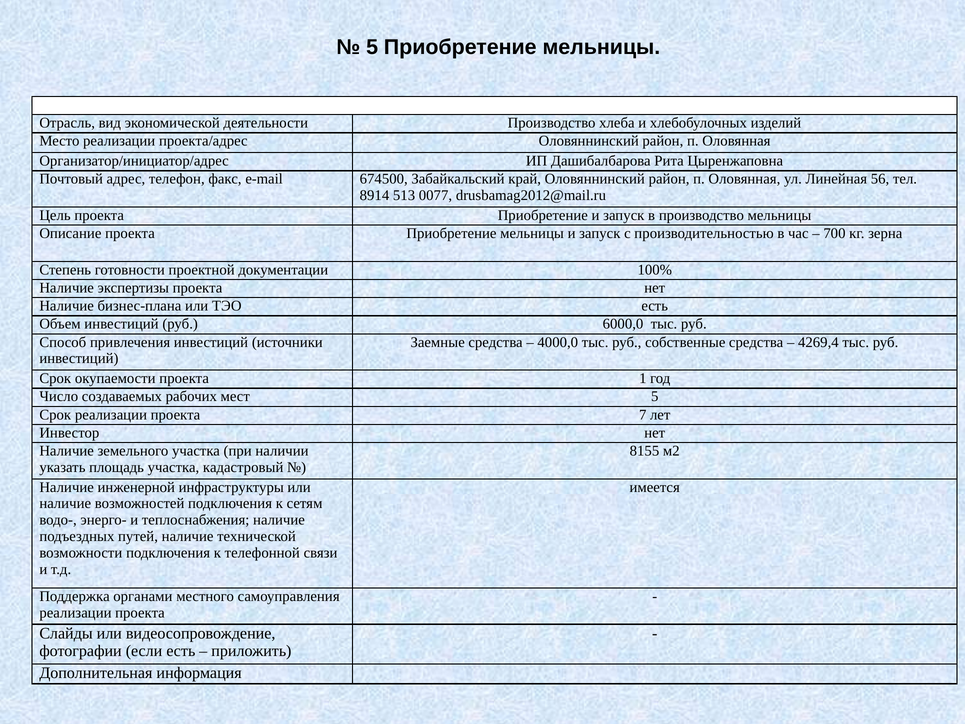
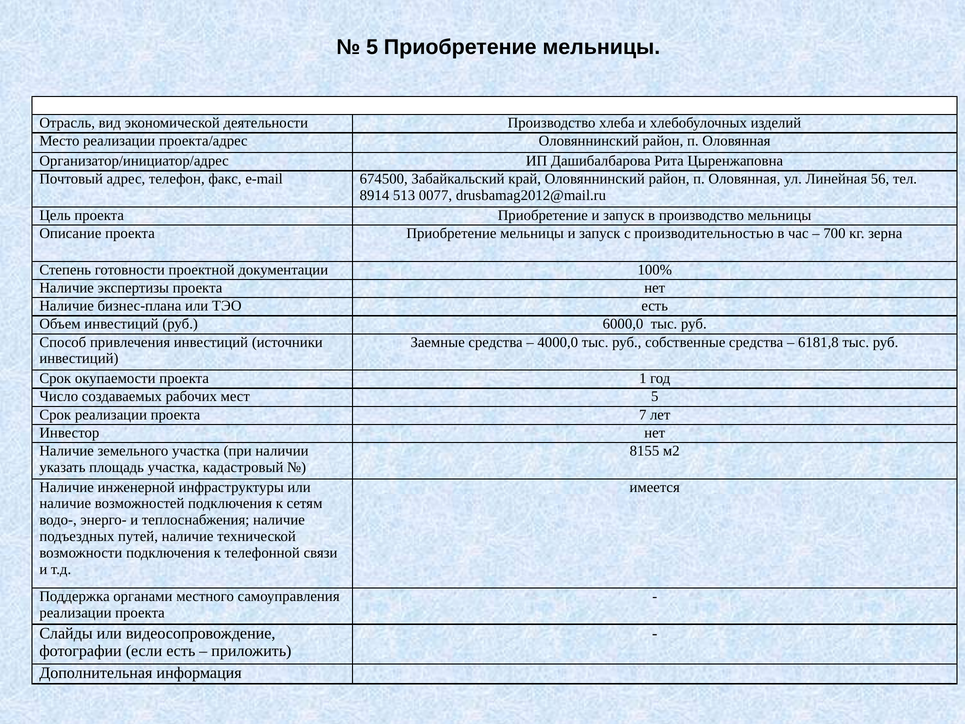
4269,4: 4269,4 -> 6181,8
